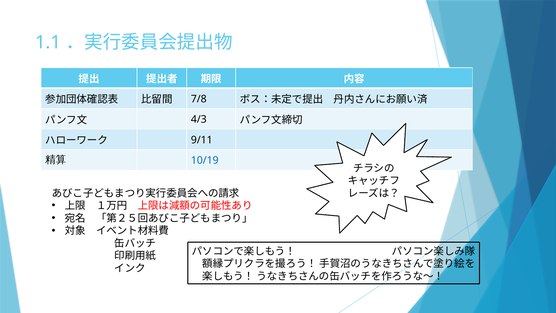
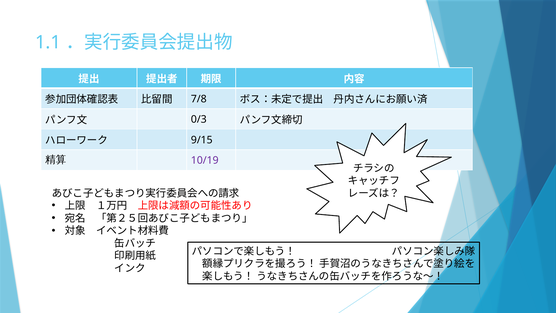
4/3: 4/3 -> 0/3
9/11: 9/11 -> 9/15
10/19 colour: blue -> purple
